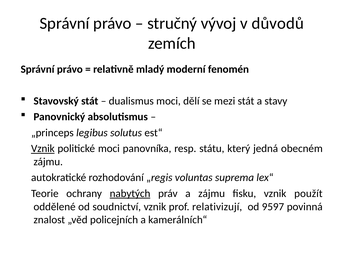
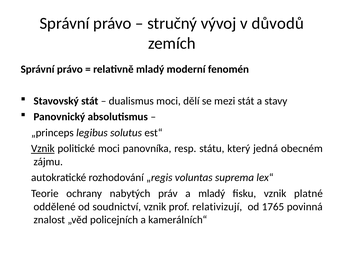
nabytých underline: present -> none
a zájmu: zájmu -> mladý
použít: použít -> platné
9597: 9597 -> 1765
